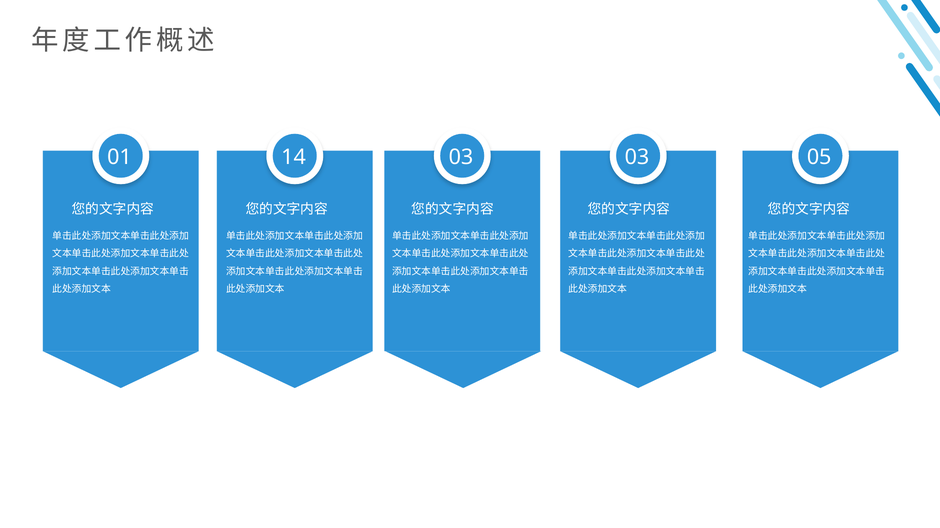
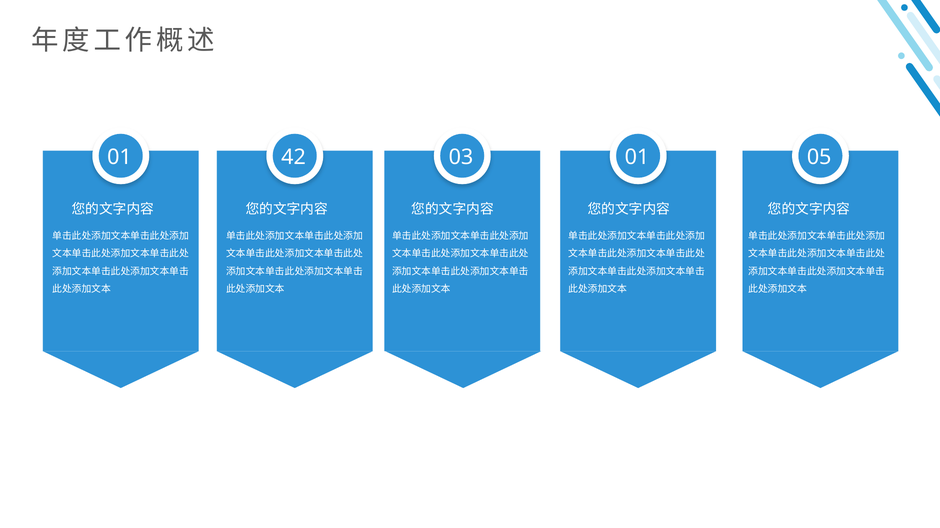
14: 14 -> 42
03 03: 03 -> 01
